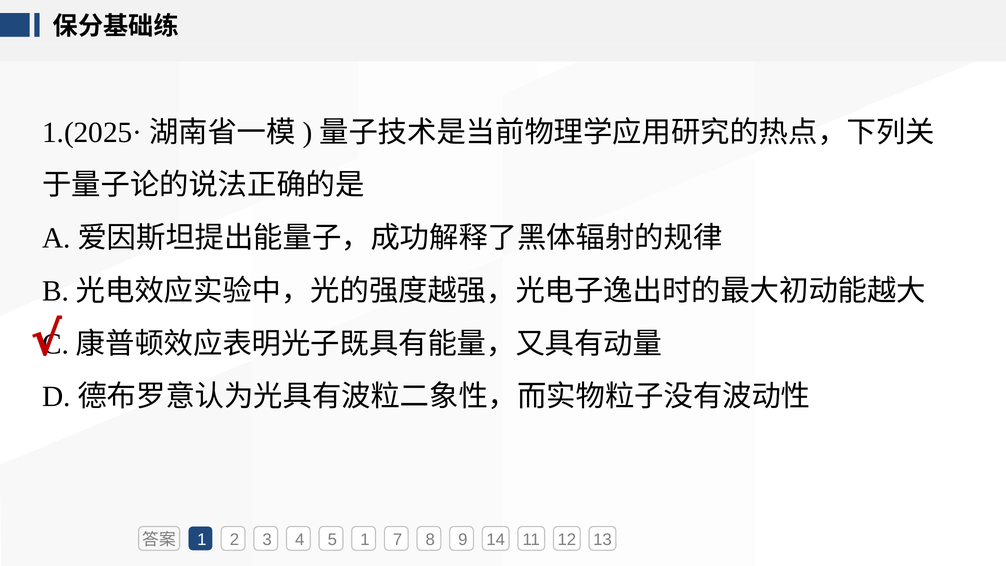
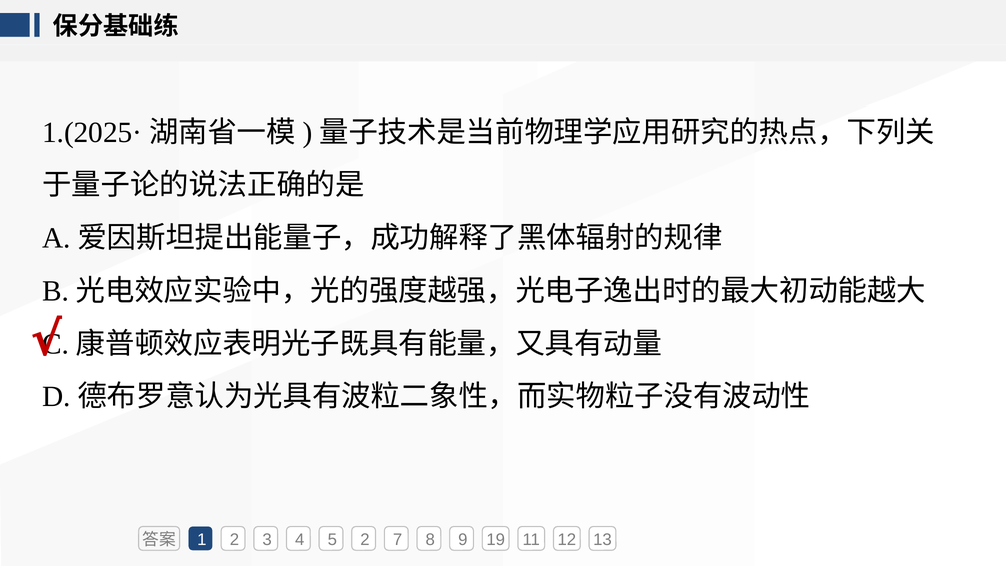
5 1: 1 -> 2
14: 14 -> 19
